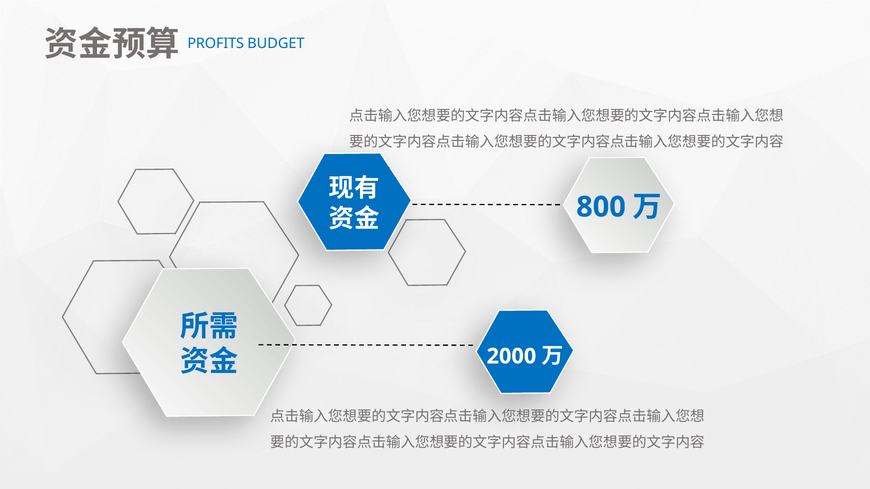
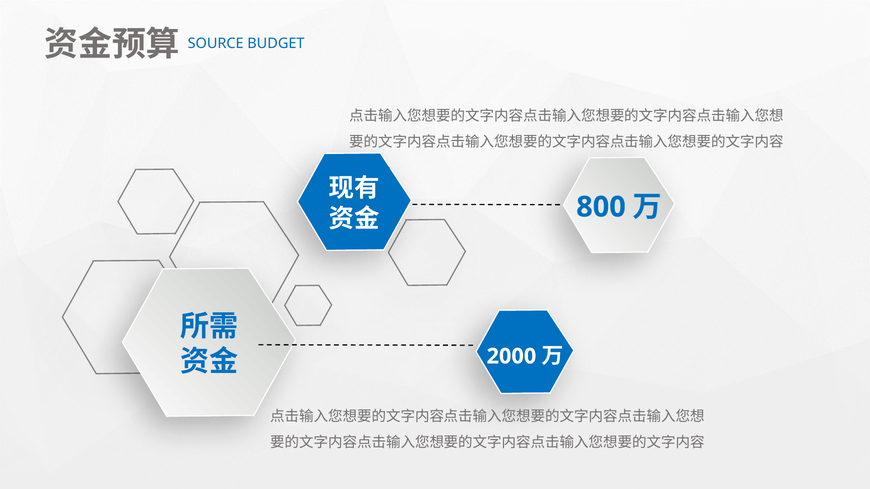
PROFITS: PROFITS -> SOURCE
